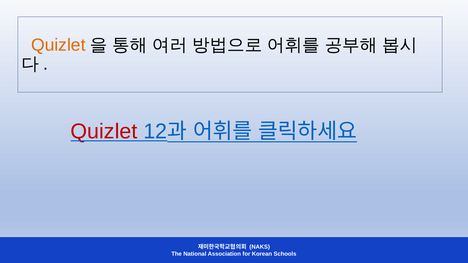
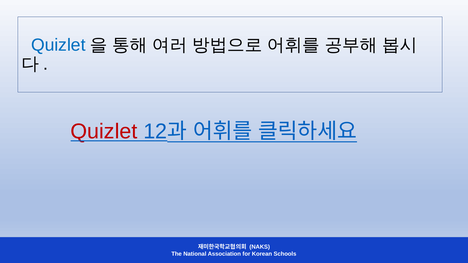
Quizlet at (58, 45) colour: orange -> blue
